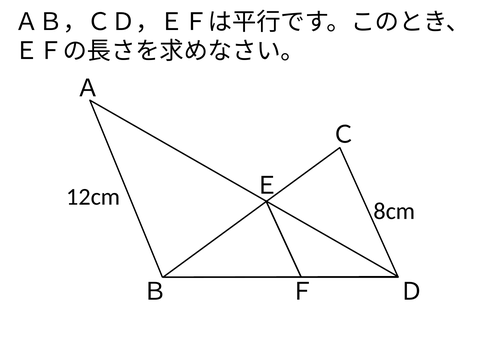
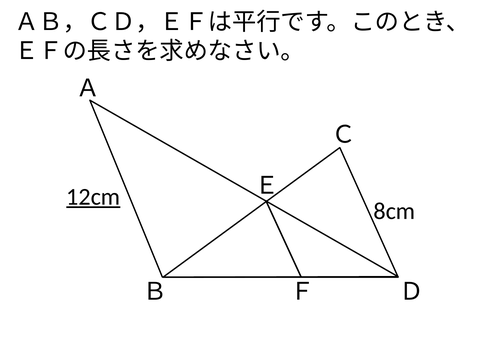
12cm underline: none -> present
